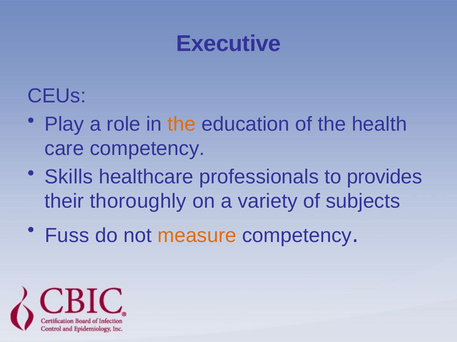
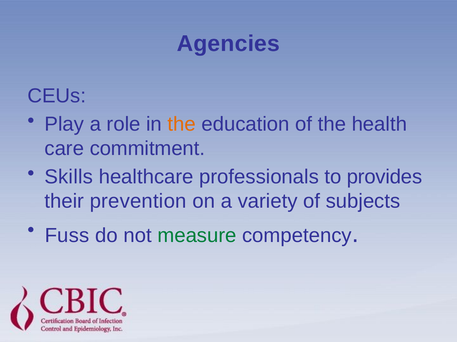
Executive: Executive -> Agencies
care competency: competency -> commitment
thoroughly: thoroughly -> prevention
measure colour: orange -> green
